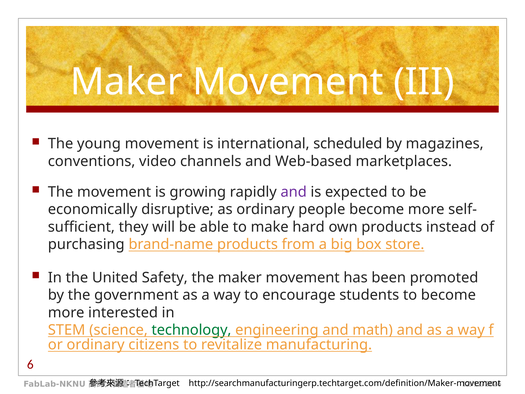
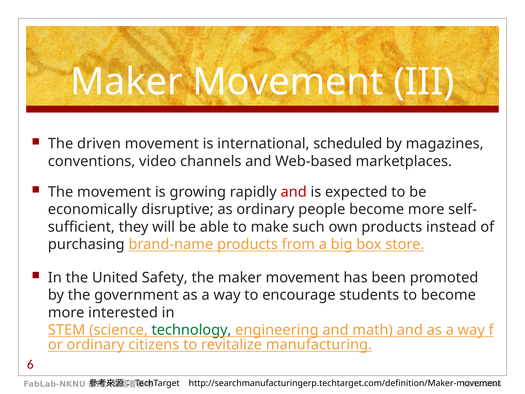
young: young -> driven
and at (294, 192) colour: purple -> red
hard: hard -> such
